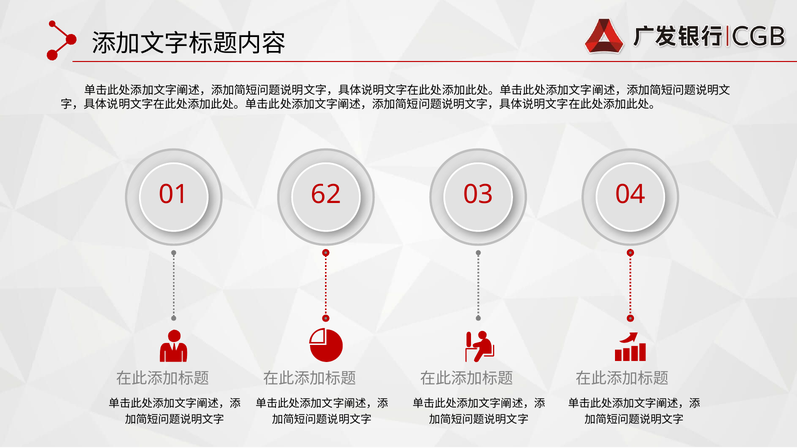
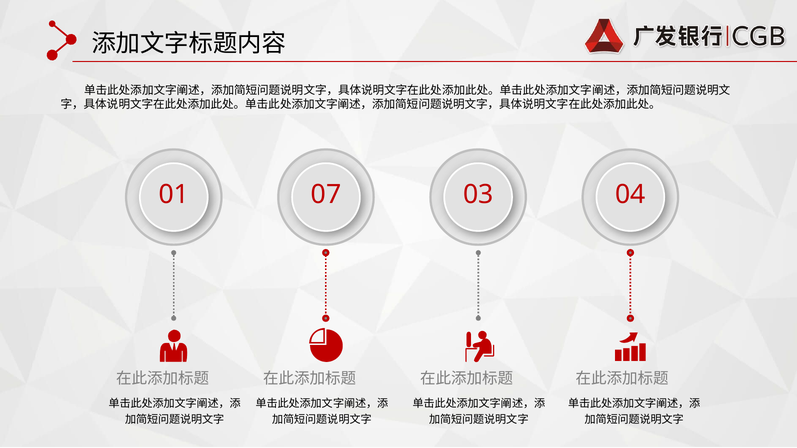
62: 62 -> 07
